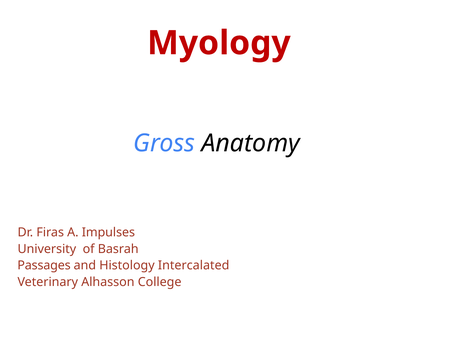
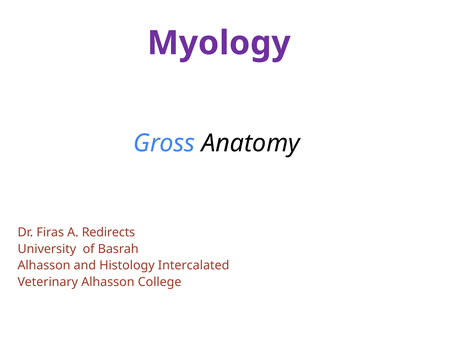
Myology colour: red -> purple
Impulses: Impulses -> Redirects
Passages at (44, 265): Passages -> Alhasson
